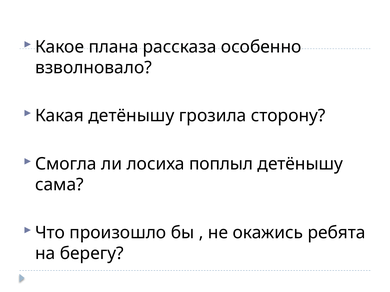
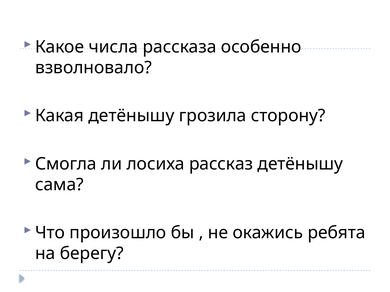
плана: плана -> числа
поплыл: поплыл -> рассказ
